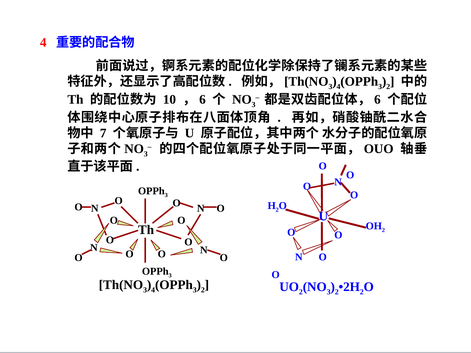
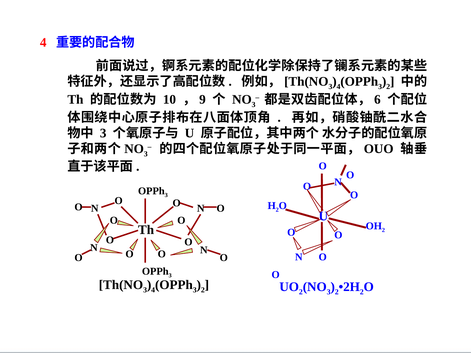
6 at (203, 100): 6 -> 9
7 at (103, 133): 7 -> 3
